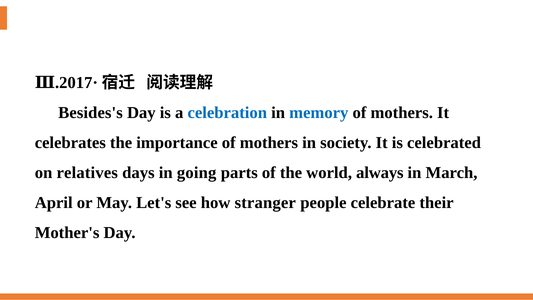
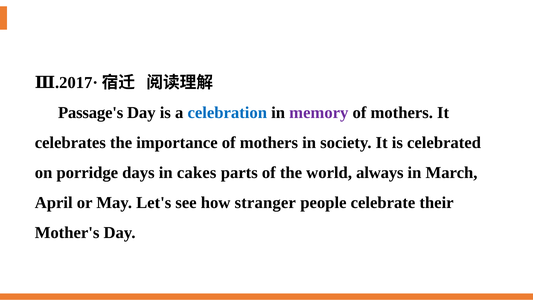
Besides's: Besides's -> Passage's
memory colour: blue -> purple
relatives: relatives -> porridge
going: going -> cakes
